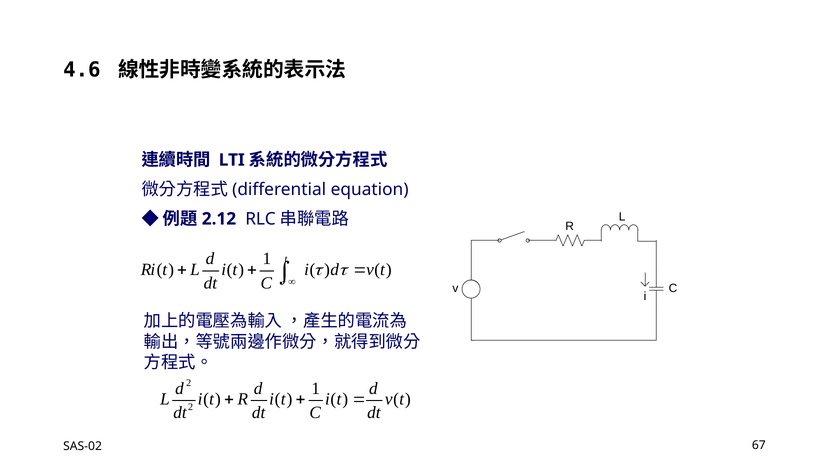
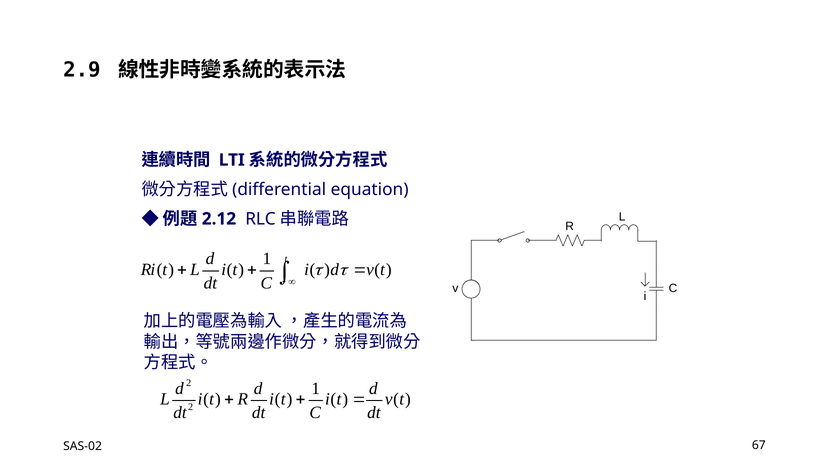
4.6: 4.6 -> 2.9
